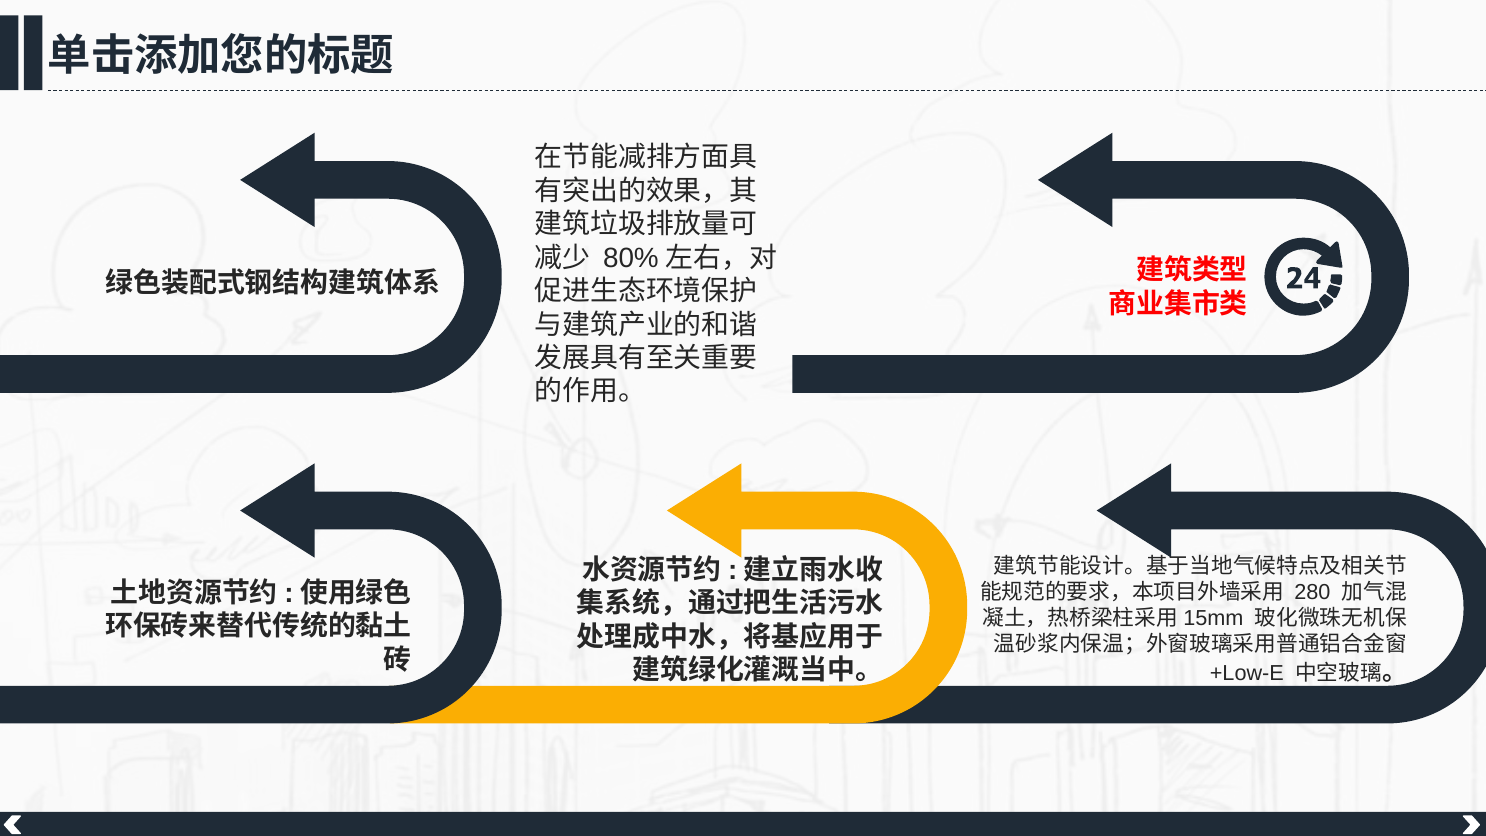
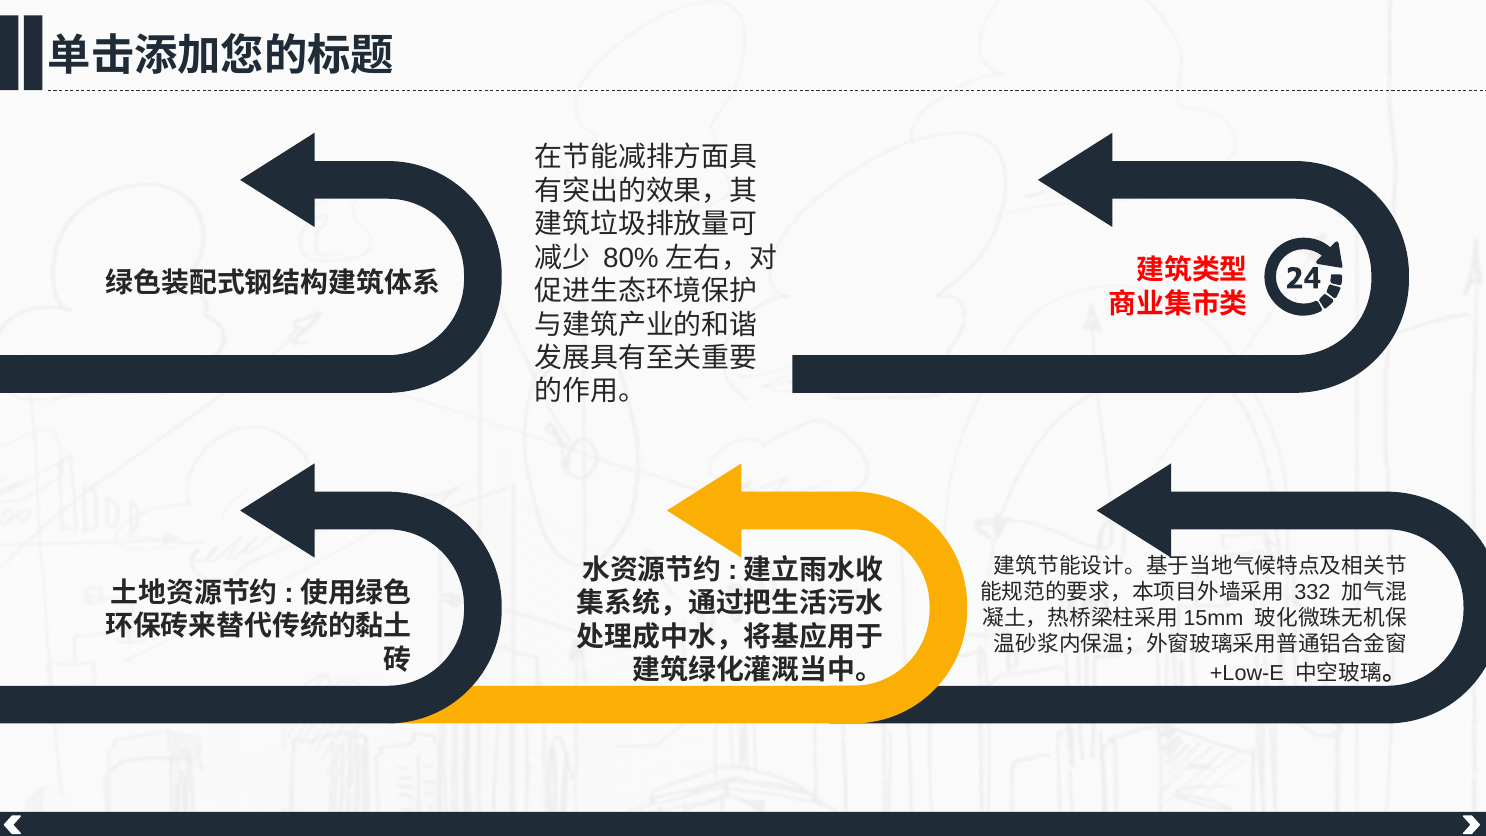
280: 280 -> 332
